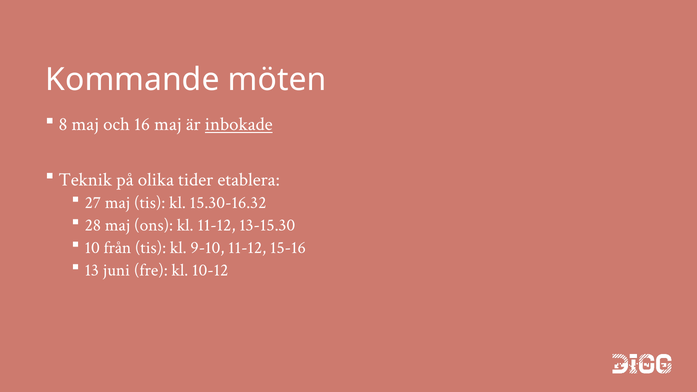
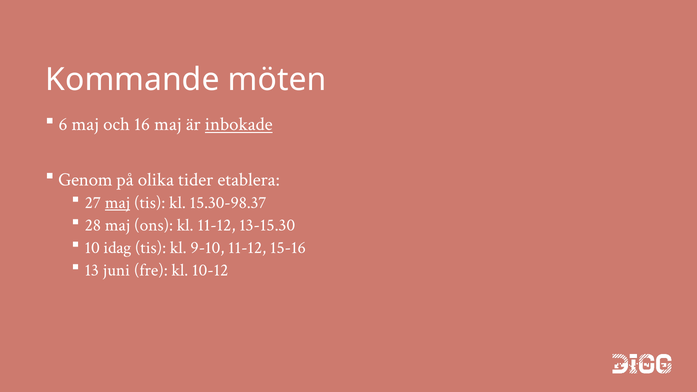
8: 8 -> 6
Teknik: Teknik -> Genom
maj at (118, 203) underline: none -> present
15.30-16.32: 15.30-16.32 -> 15.30-98.37
från: från -> idag
